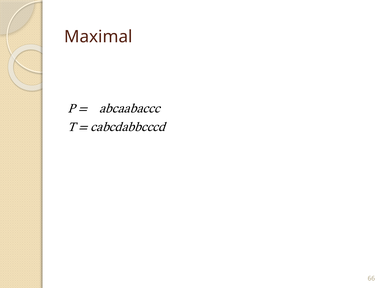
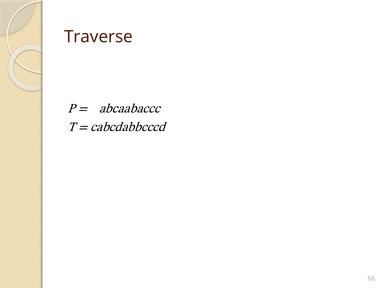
Maximal: Maximal -> Traverse
